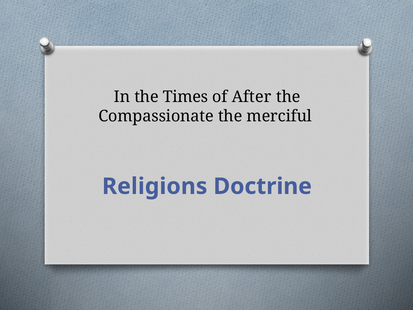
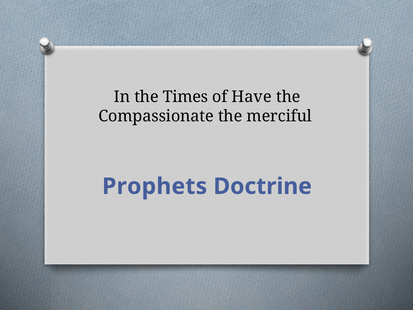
After: After -> Have
Religions: Religions -> Prophets
